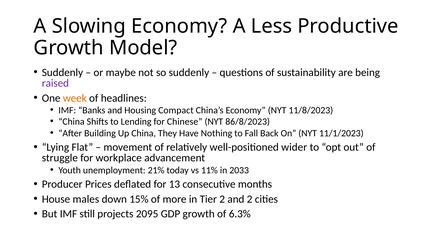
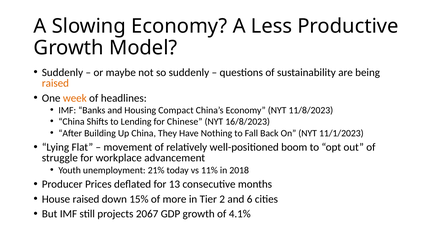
raised at (55, 83) colour: purple -> orange
86/8/2023: 86/8/2023 -> 16/8/2023
wider: wider -> boom
2033: 2033 -> 2018
House males: males -> raised
and 2: 2 -> 6
2095: 2095 -> 2067
6.3%: 6.3% -> 4.1%
